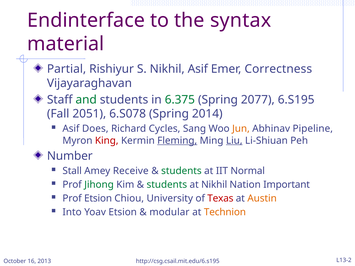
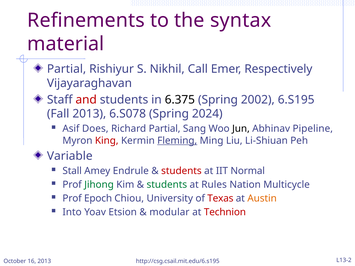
Endinterface: Endinterface -> Refinements
Nikhil Asif: Asif -> Call
Correctness: Correctness -> Respectively
and colour: green -> red
6.375 colour: green -> black
2077: 2077 -> 2002
Fall 2051: 2051 -> 2013
2014: 2014 -> 2024
Richard Cycles: Cycles -> Partial
Jun colour: orange -> black
Liu underline: present -> none
Number: Number -> Variable
Receive: Receive -> Endrule
students at (181, 171) colour: green -> red
at Nikhil: Nikhil -> Rules
Important: Important -> Multicycle
Prof Etsion: Etsion -> Epoch
Technion colour: orange -> red
